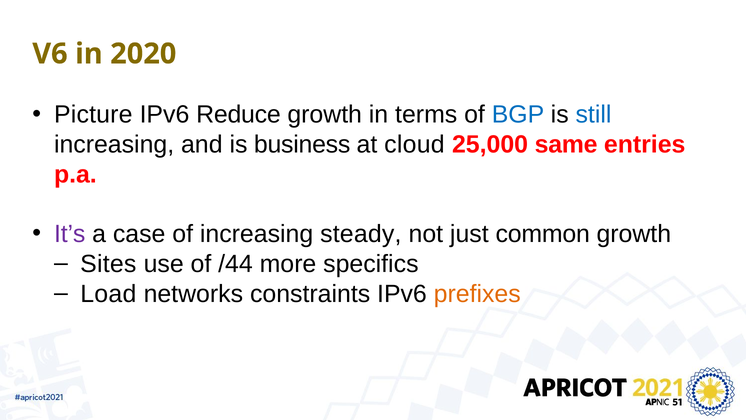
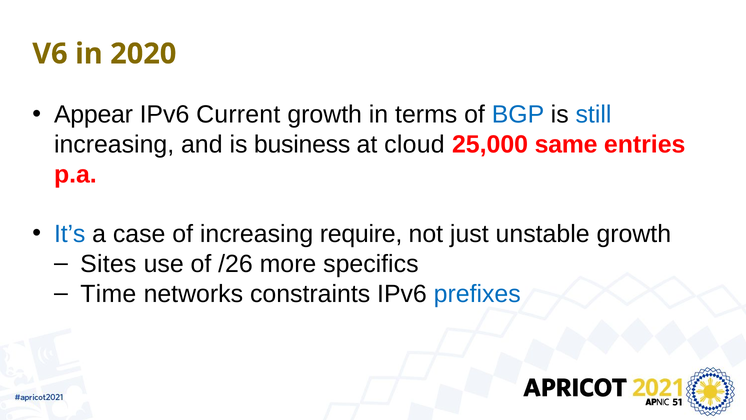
Picture: Picture -> Appear
Reduce: Reduce -> Current
It’s colour: purple -> blue
steady: steady -> require
common: common -> unstable
/44: /44 -> /26
Load: Load -> Time
prefixes colour: orange -> blue
